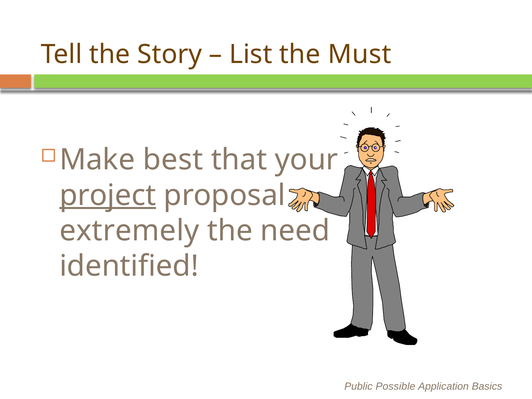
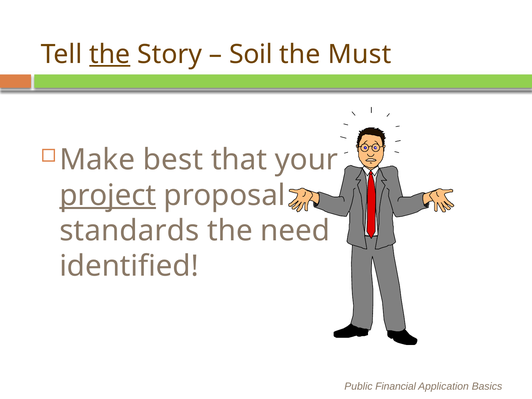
the at (110, 55) underline: none -> present
List: List -> Soil
extremely: extremely -> standards
Possible: Possible -> Financial
